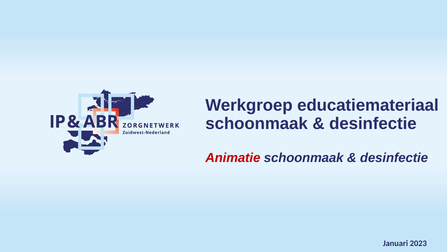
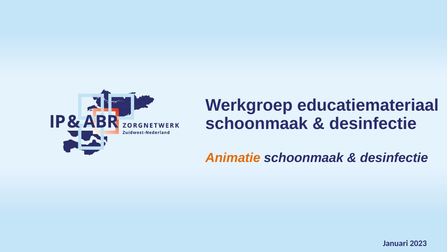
Animatie colour: red -> orange
